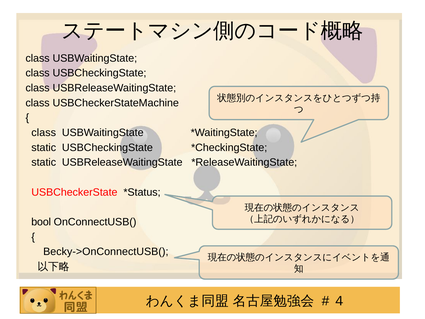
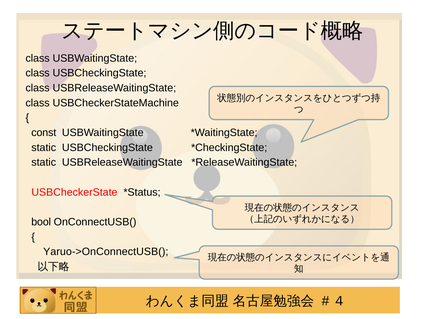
class at (44, 133): class -> const
Becky->OnConnectUSB(: Becky->OnConnectUSB( -> Yaruo->OnConnectUSB(
